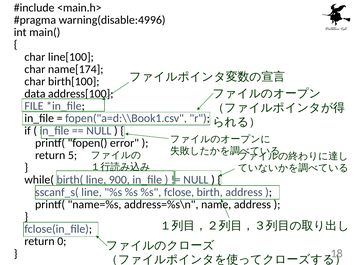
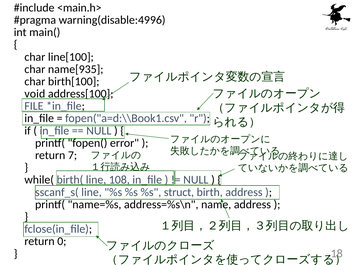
name[174: name[174 -> name[935
data: data -> void
5: 5 -> 7
900: 900 -> 108
fclose: fclose -> struct
